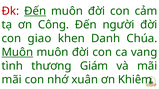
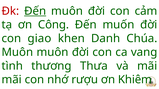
người: người -> muốn
Muôn at (17, 52) underline: present -> none
Giám: Giám -> Thưa
xuân: xuân -> rượu
